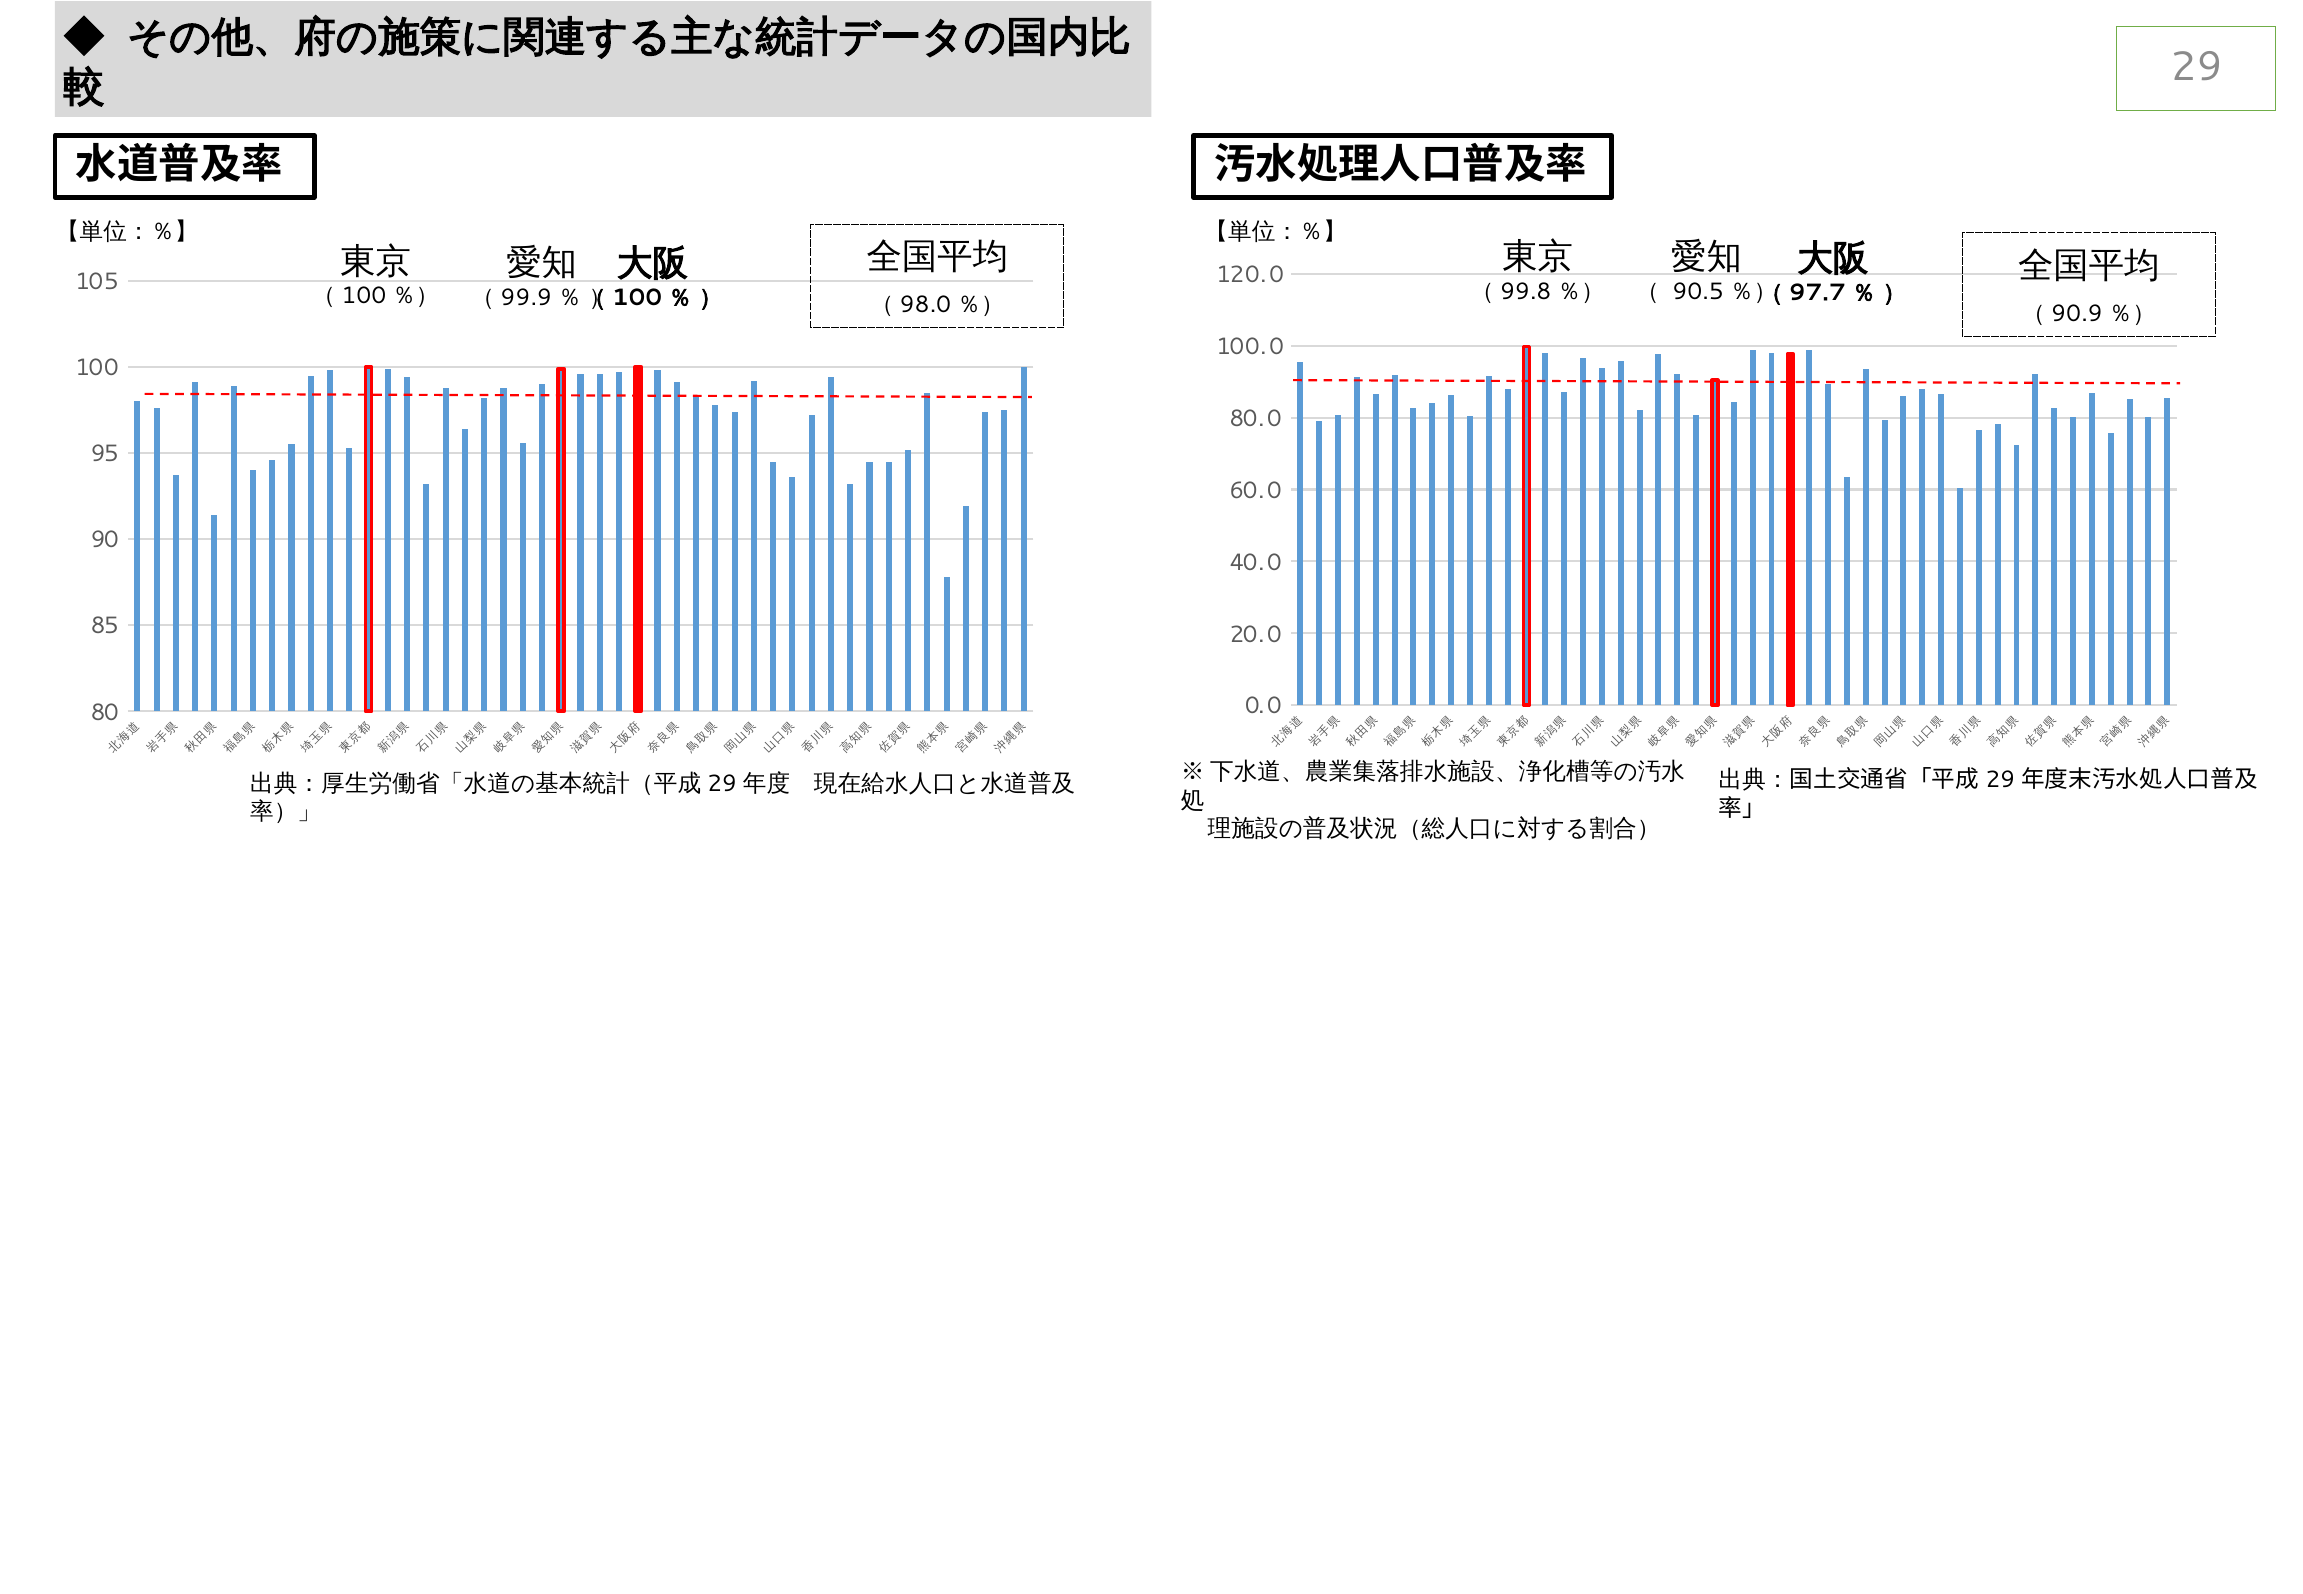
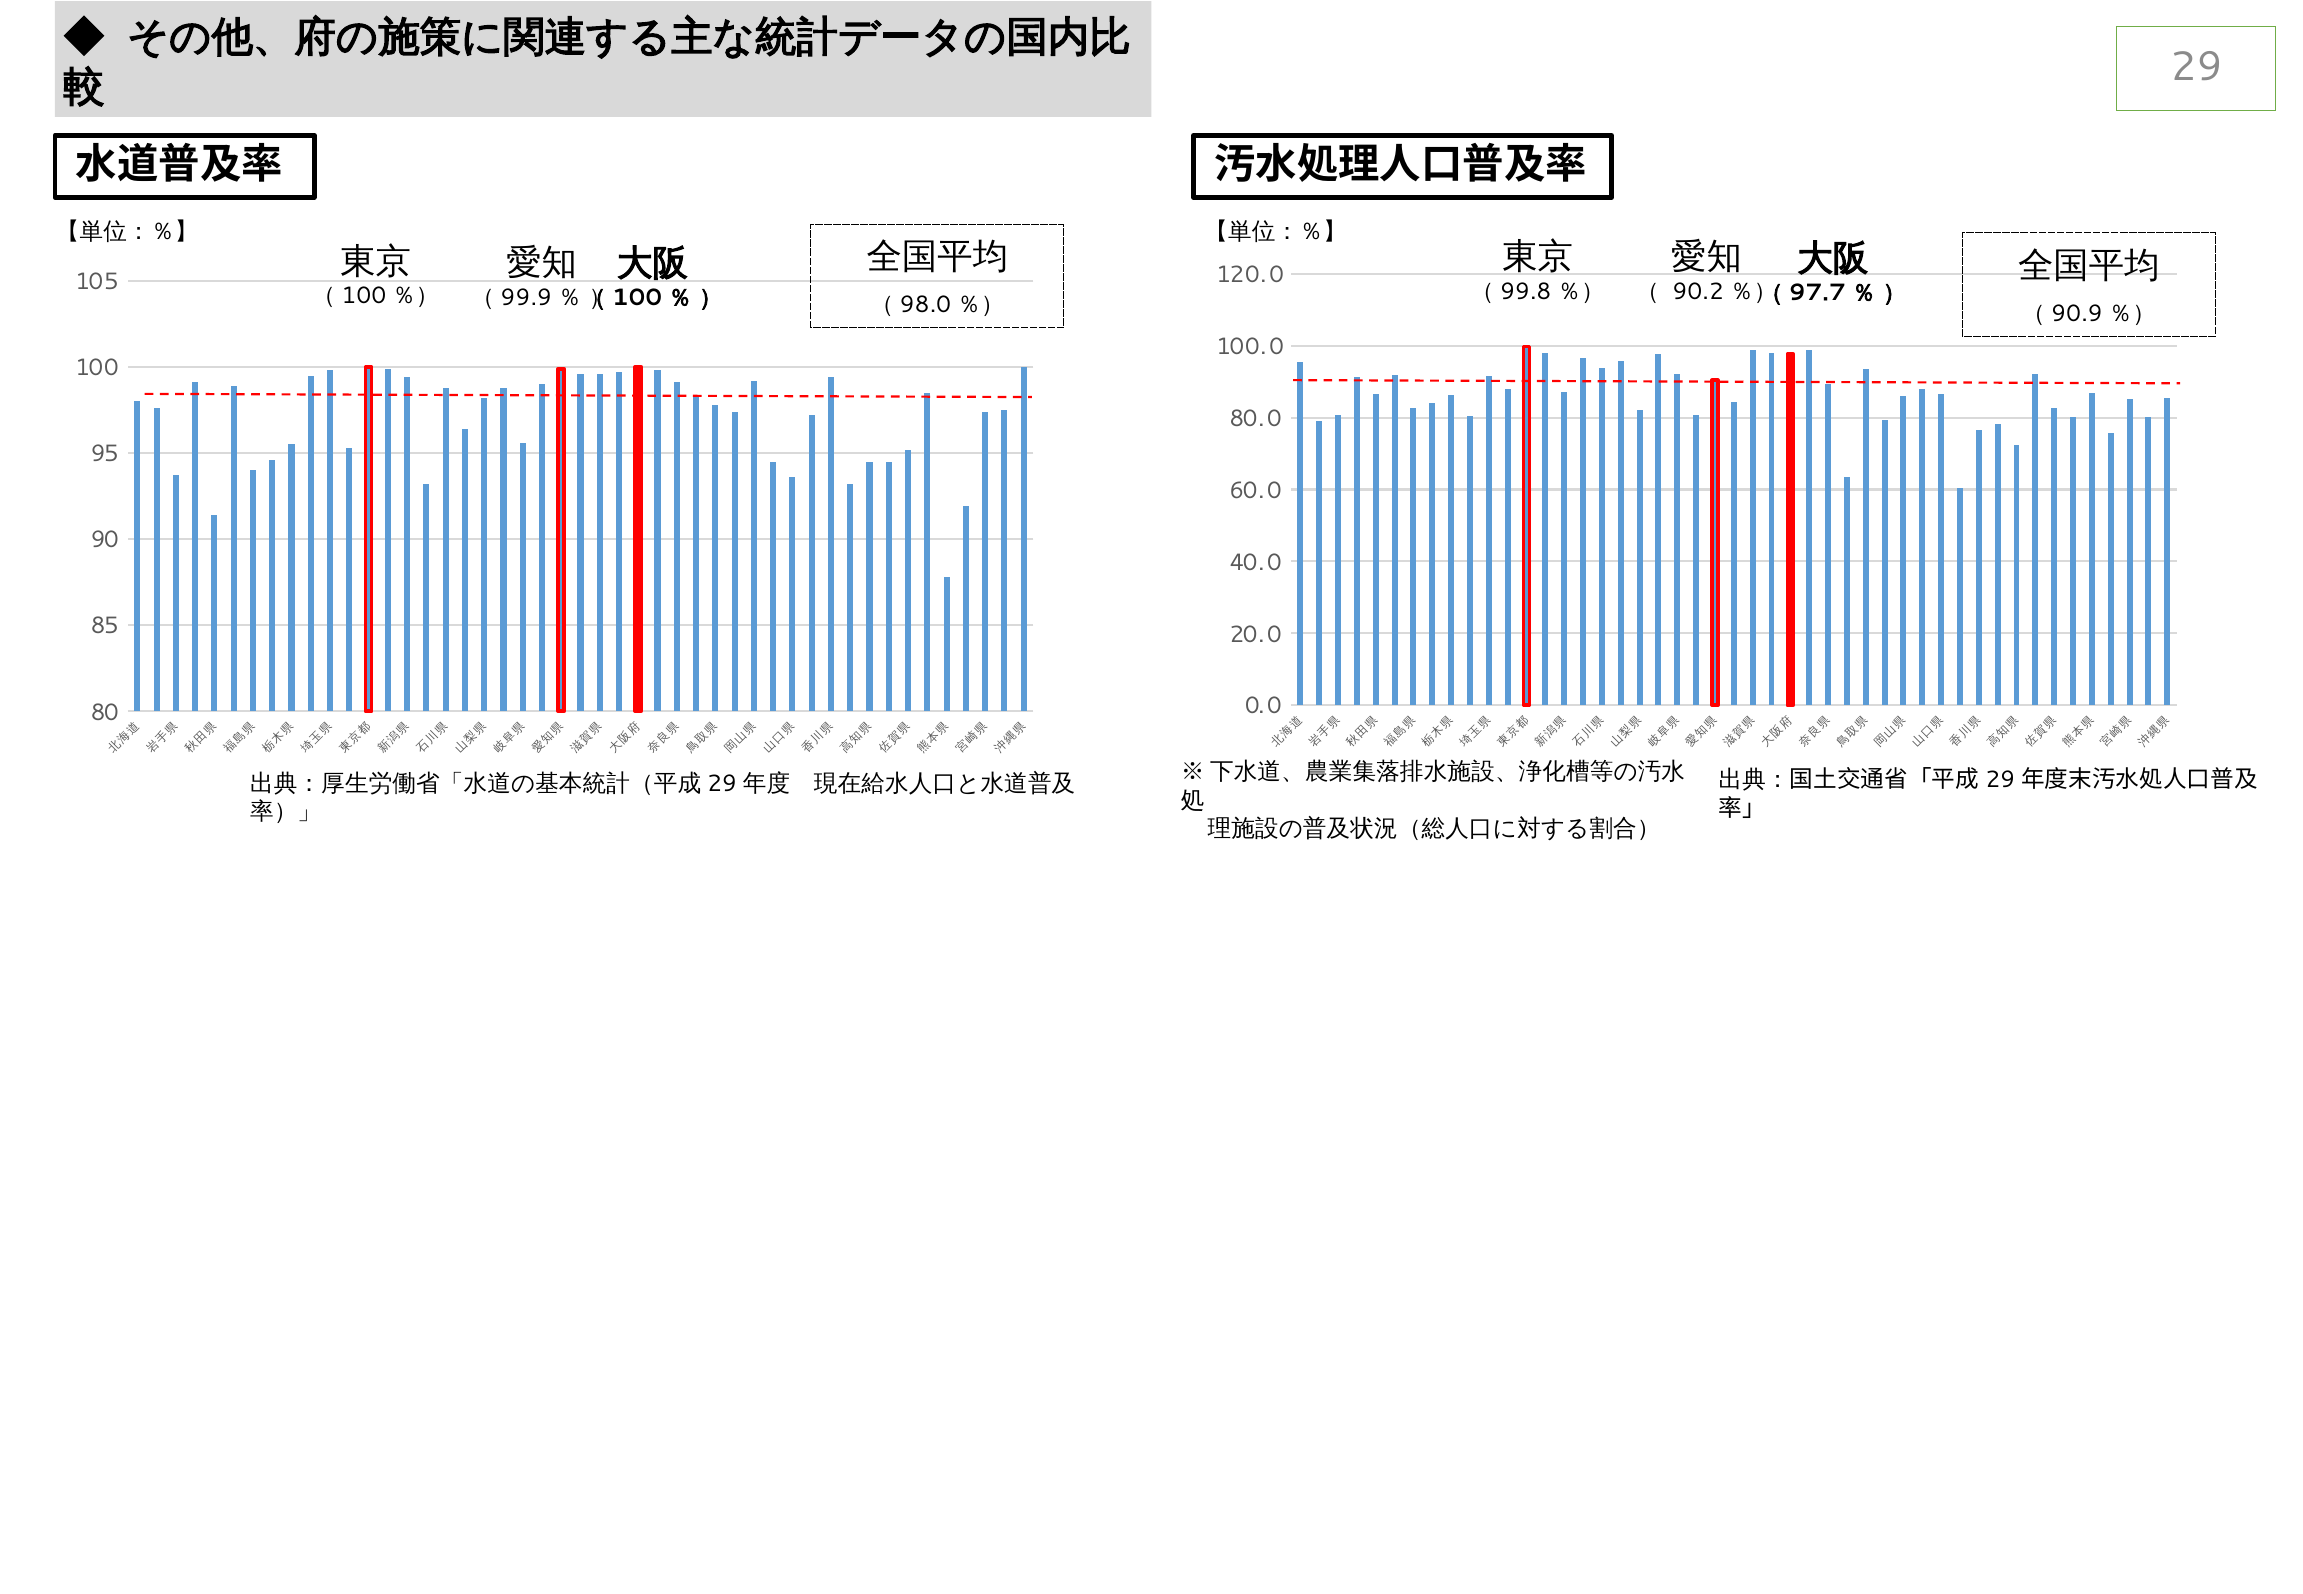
90.5: 90.5 -> 90.2
